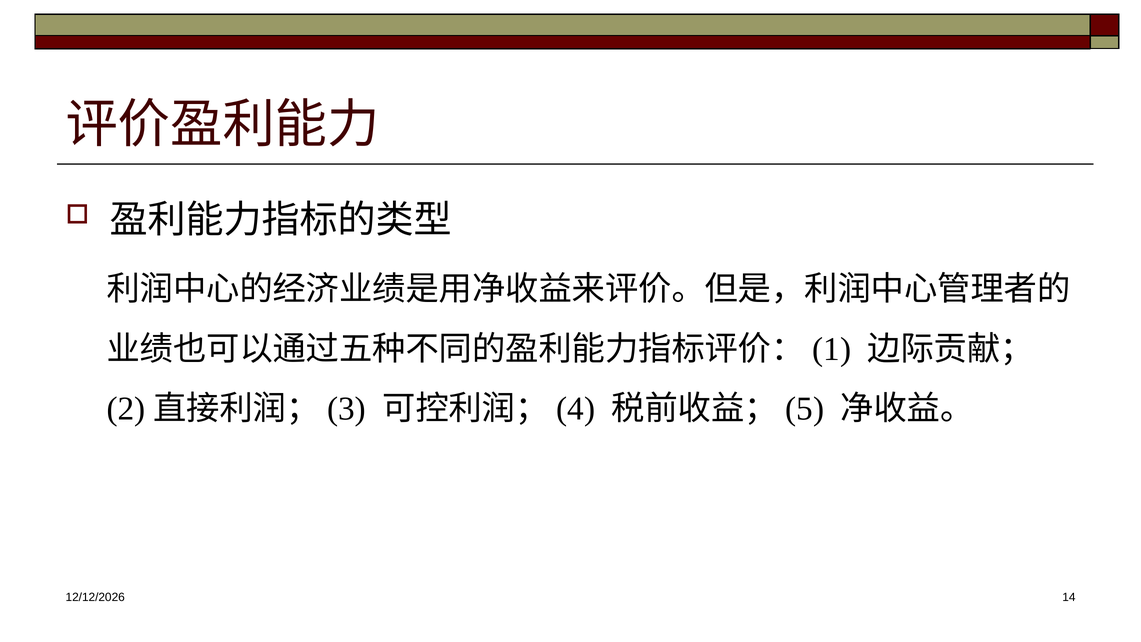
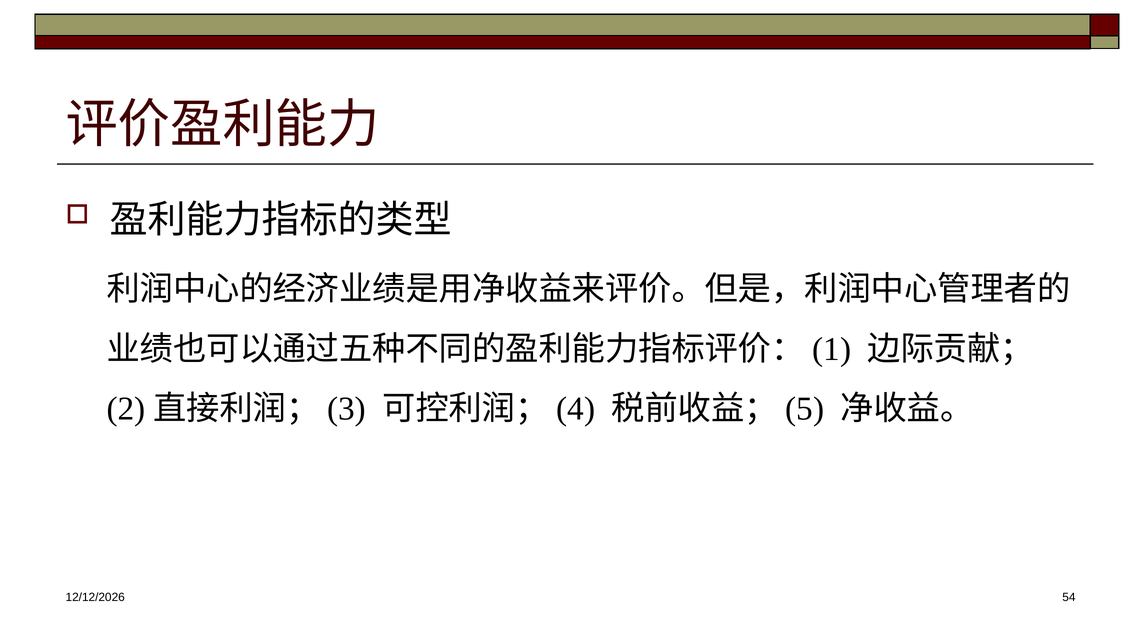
14: 14 -> 54
